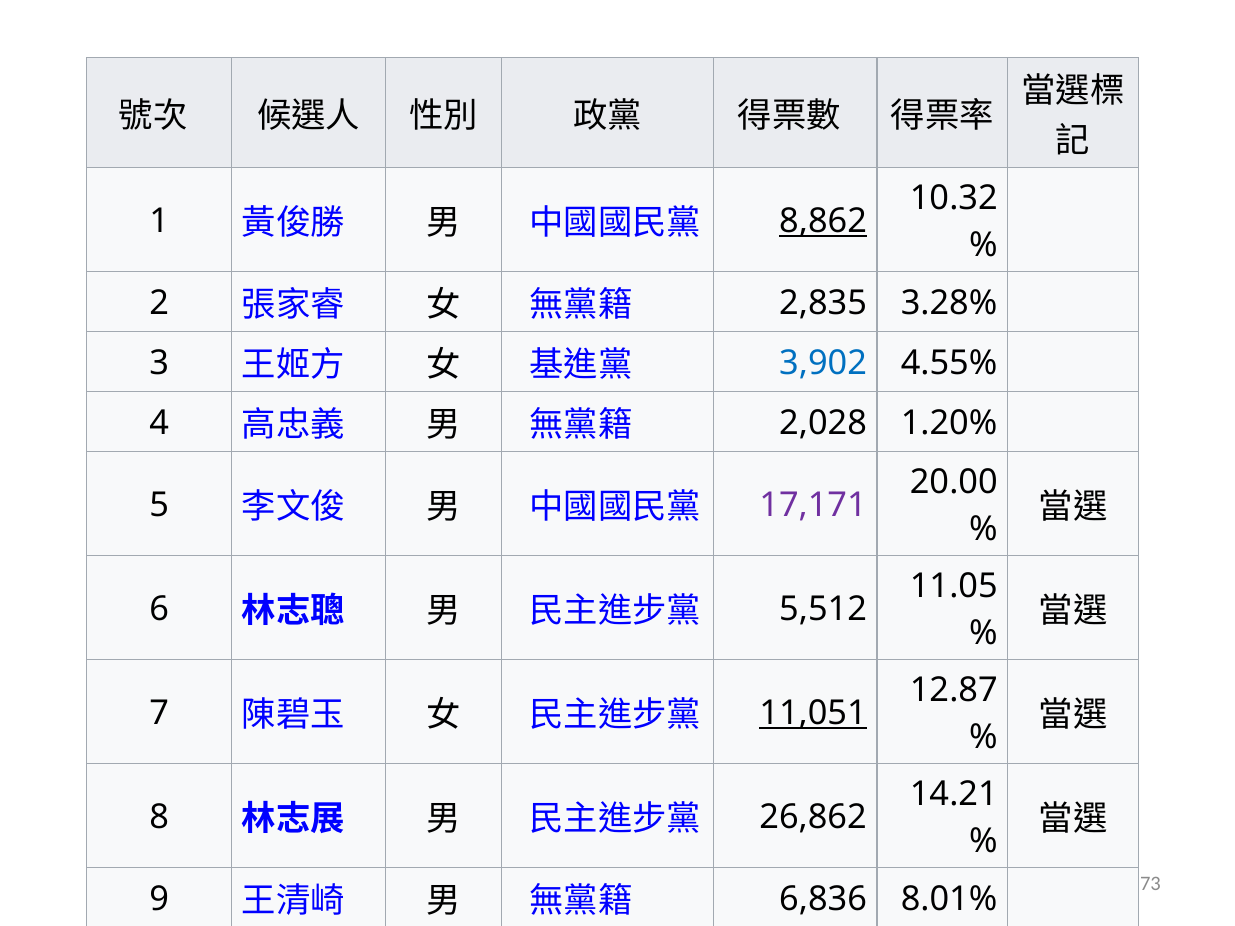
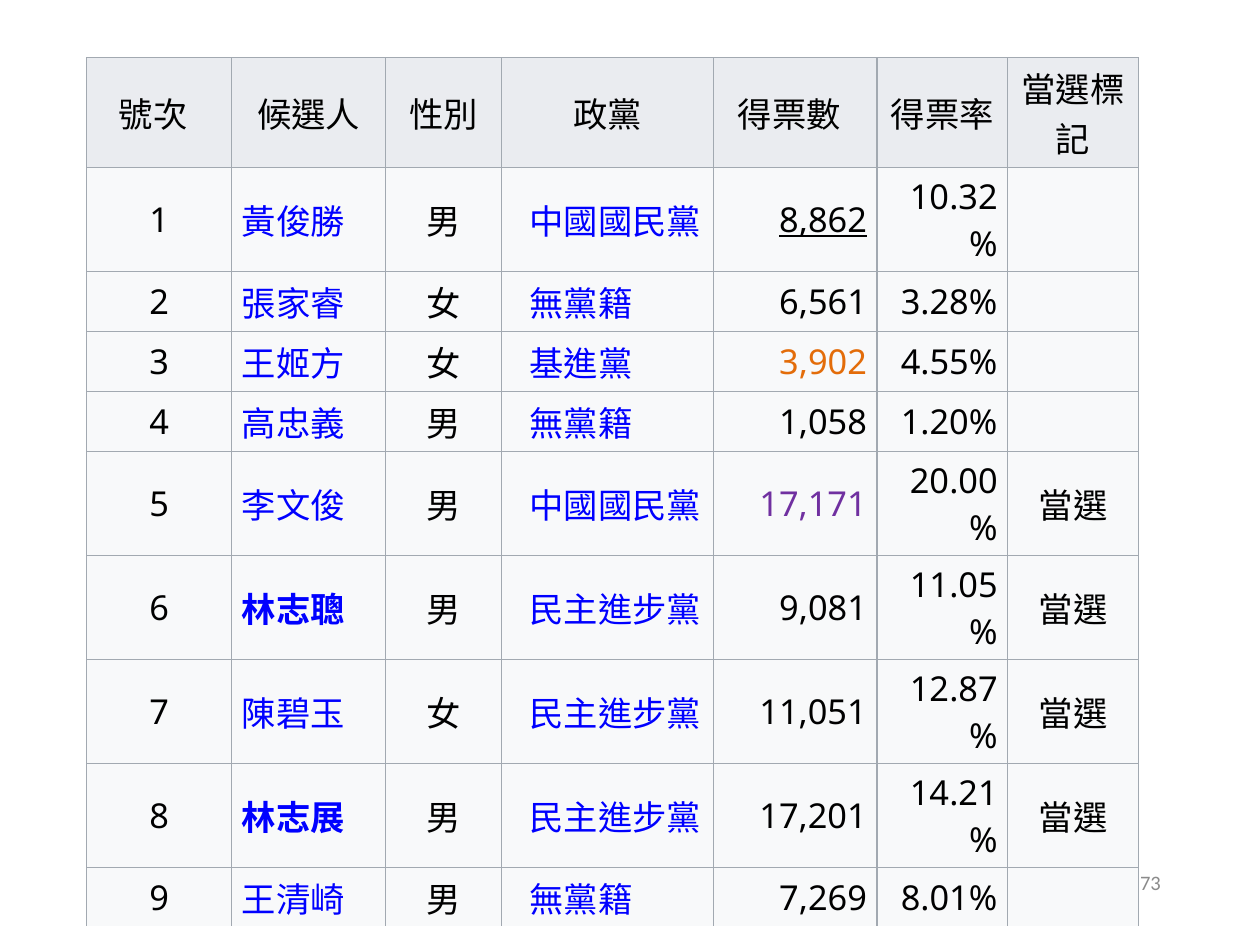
2,835: 2,835 -> 6,561
3,902 colour: blue -> orange
2,028: 2,028 -> 1,058
5,512: 5,512 -> 9,081
11,051 underline: present -> none
26,862: 26,862 -> 17,201
6,836: 6,836 -> 7,269
